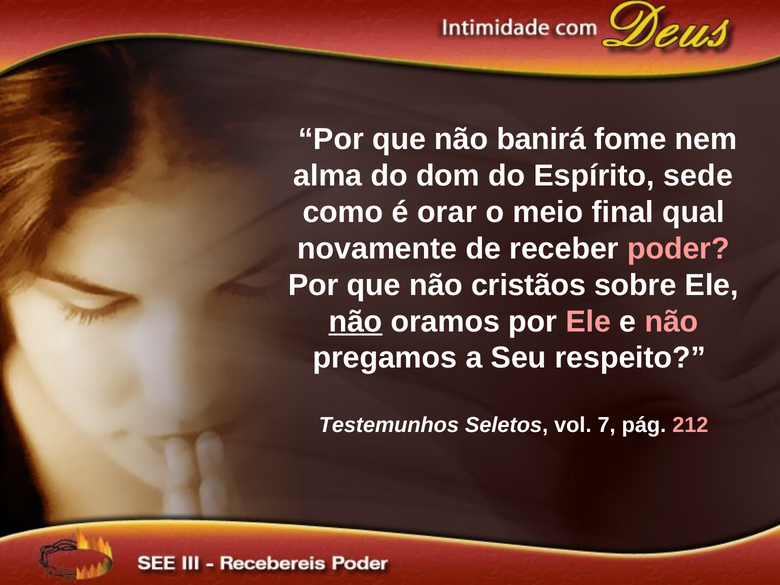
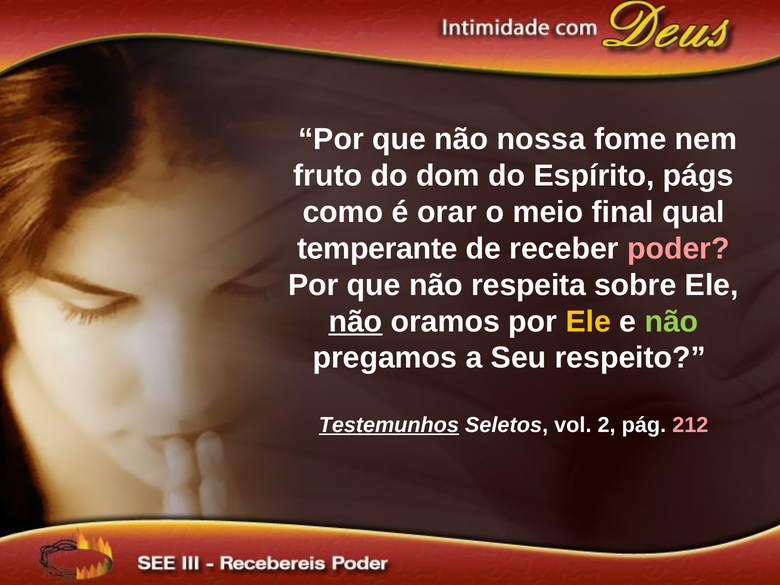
banirá: banirá -> nossa
alma: alma -> fruto
sede: sede -> págs
novamente: novamente -> temperante
cristãos: cristãos -> respeita
Ele at (588, 322) colour: pink -> yellow
não at (672, 322) colour: pink -> light green
Testemunhos underline: none -> present
7: 7 -> 2
